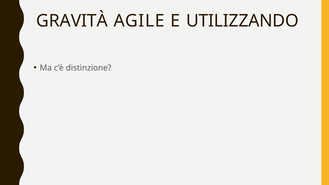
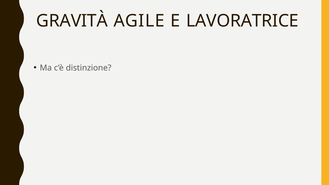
UTILIZZANDO: UTILIZZANDO -> LAVORATRICE
